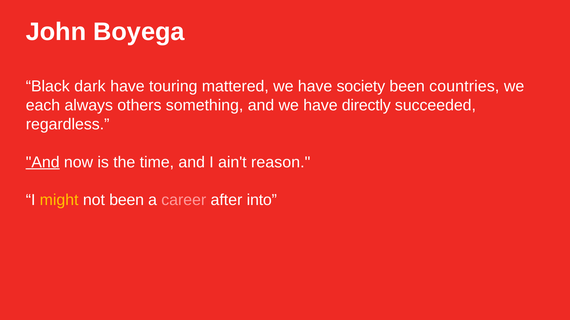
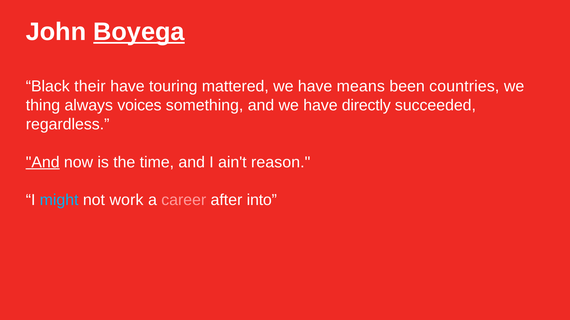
Boyega underline: none -> present
dark: dark -> their
society: society -> means
each: each -> thing
others: others -> voices
might colour: yellow -> light blue
not been: been -> work
